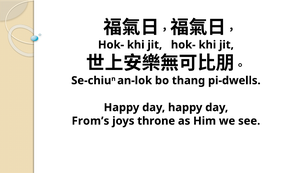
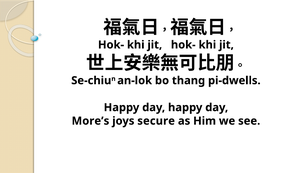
From’s: From’s -> More’s
throne: throne -> secure
